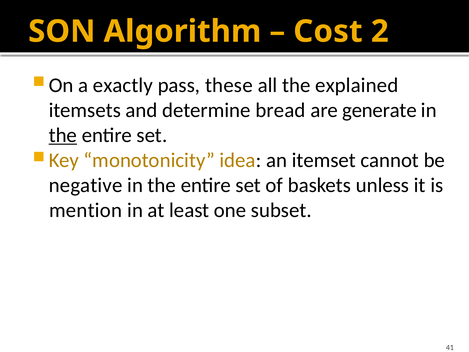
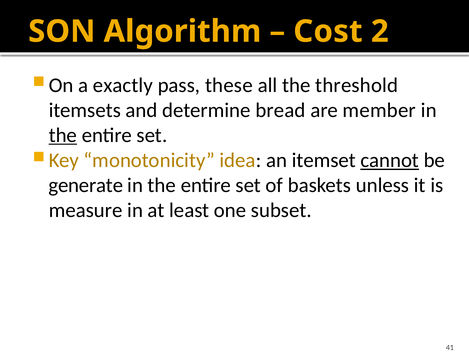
explained: explained -> threshold
generate: generate -> member
cannot underline: none -> present
negative: negative -> generate
mention: mention -> measure
